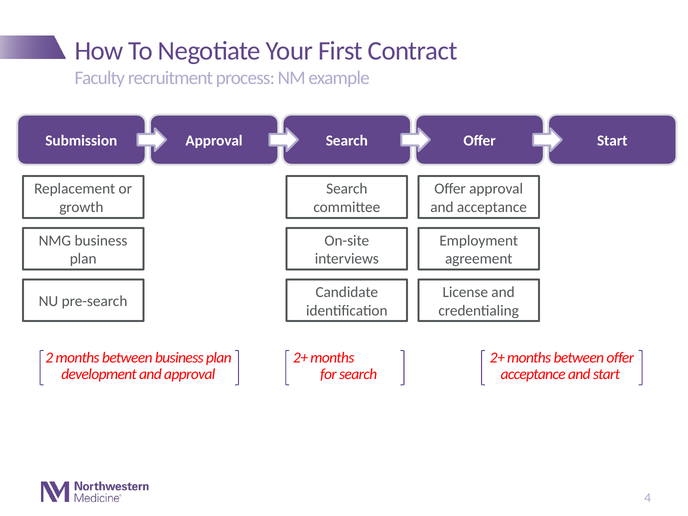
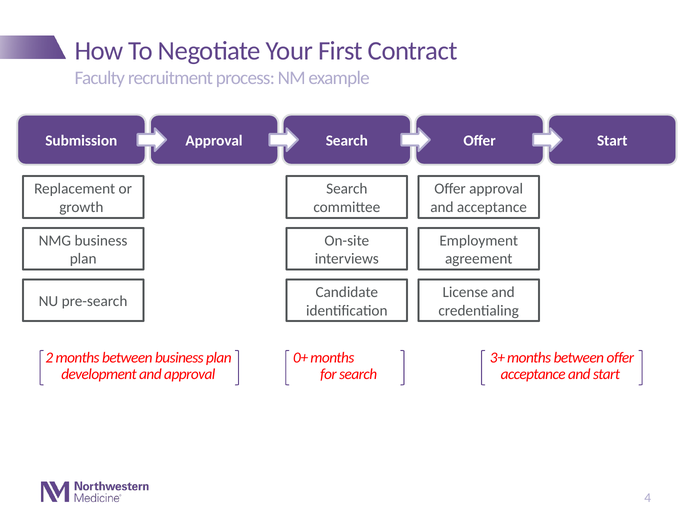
2+ at (301, 358): 2+ -> 0+
2+ at (497, 358): 2+ -> 3+
